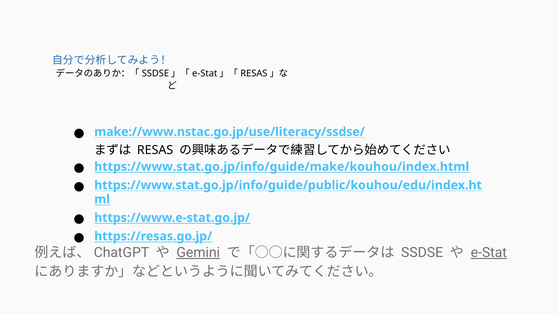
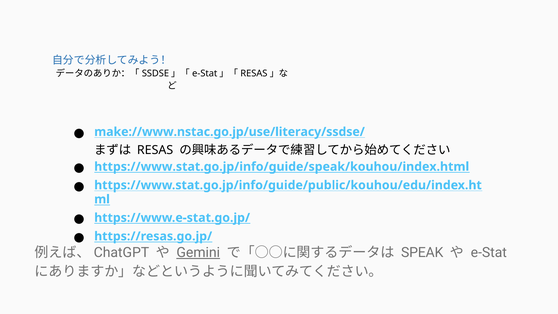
https://www.stat.go.jp/info/guide/make/kouhou/index.html: https://www.stat.go.jp/info/guide/make/kouhou/index.html -> https://www.stat.go.jp/info/guide/speak/kouhou/index.html
SSDSE: SSDSE -> SPEAK
e-Stat underline: present -> none
